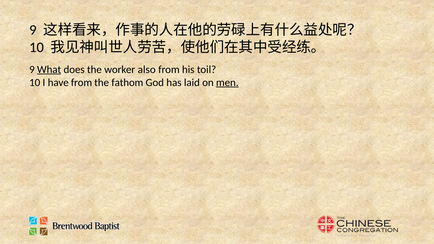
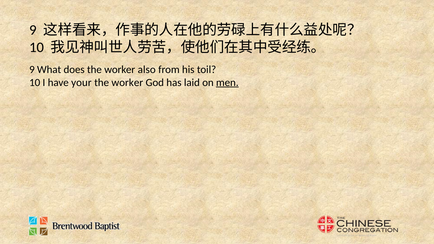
What underline: present -> none
have from: from -> your
fathom at (127, 82): fathom -> worker
